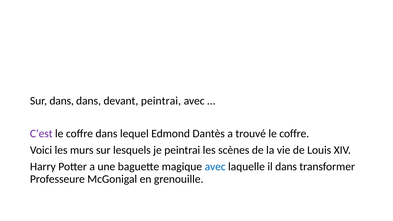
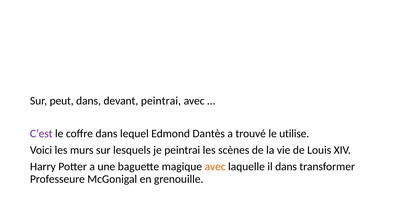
Sur dans: dans -> peut
trouvé le coffre: coffre -> utilise
avec at (215, 167) colour: blue -> orange
